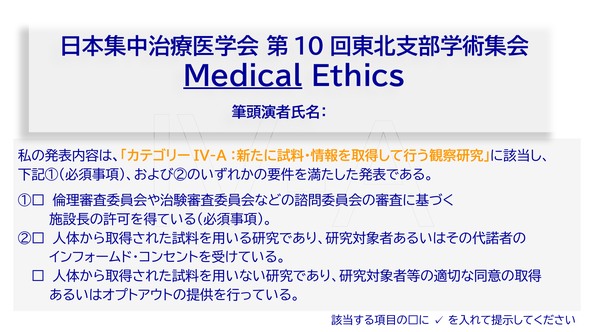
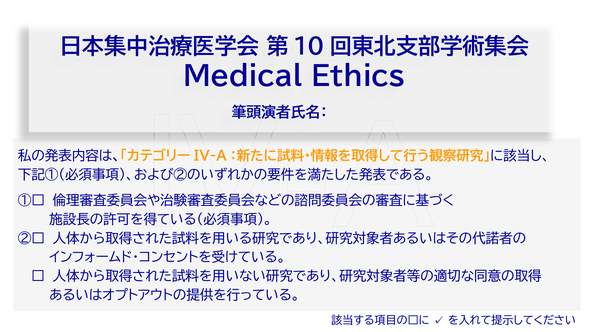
Medical underline: present -> none
